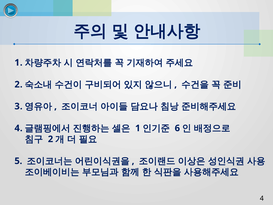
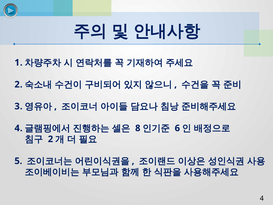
1 at (138, 128): 1 -> 8
